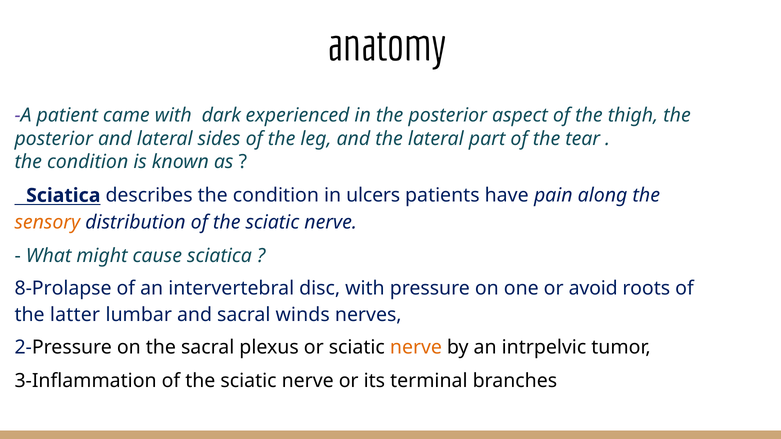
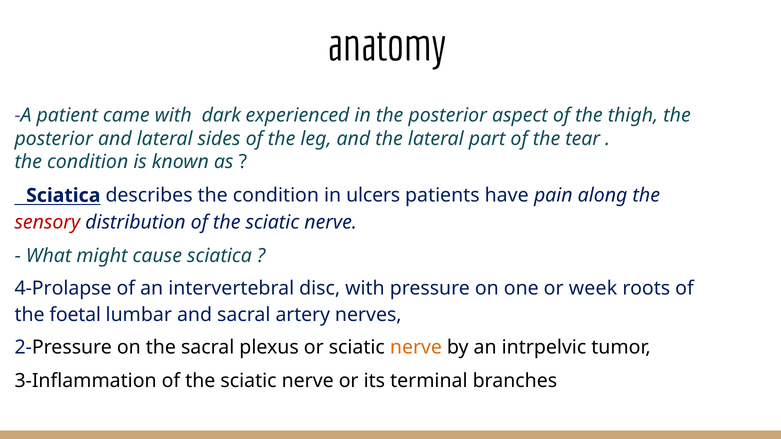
sensory colour: orange -> red
8-Prolapse: 8-Prolapse -> 4-Prolapse
avoid: avoid -> week
latter: latter -> foetal
winds: winds -> artery
